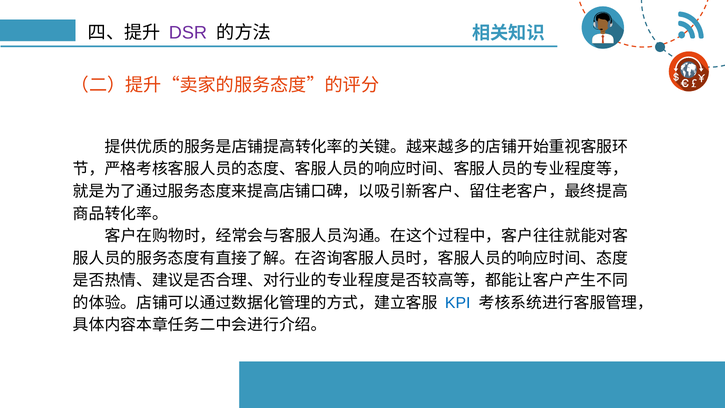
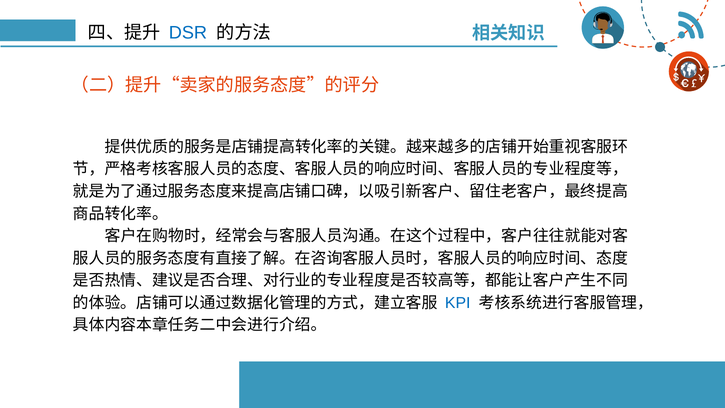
DSR colour: purple -> blue
